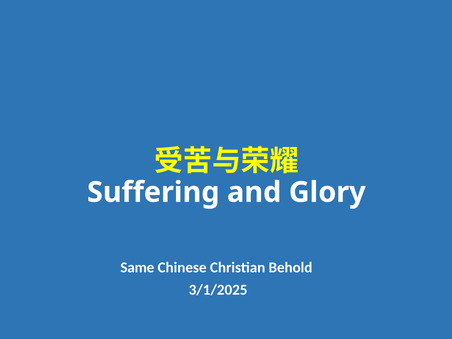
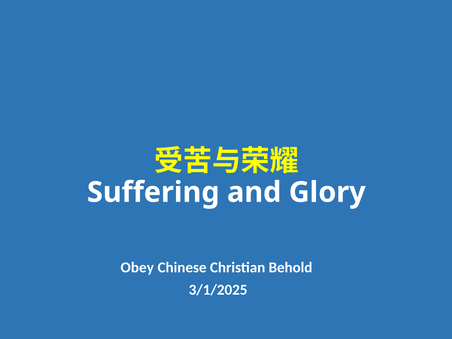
Same: Same -> Obey
